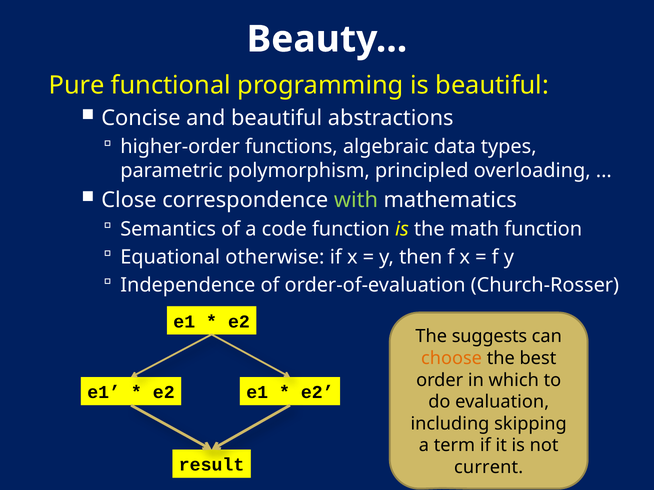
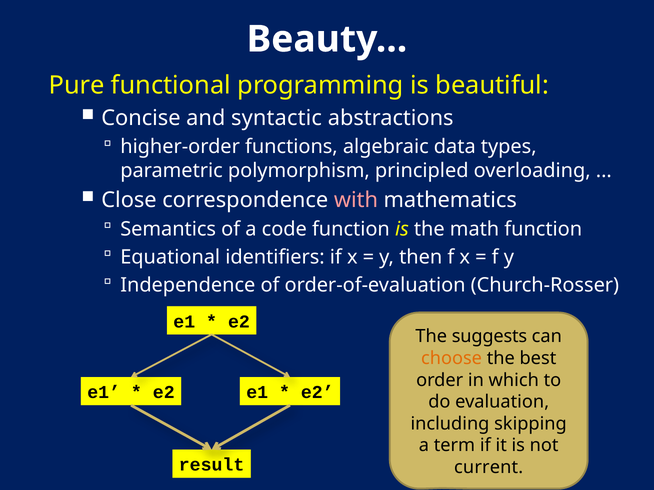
and beautiful: beautiful -> syntactic
with colour: light green -> pink
otherwise: otherwise -> identifiers
